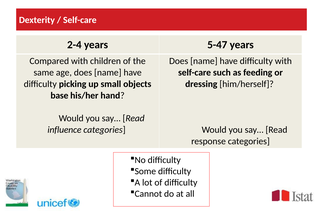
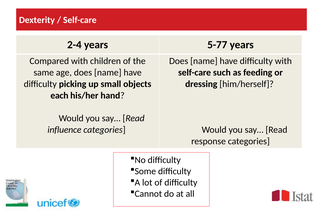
5-47: 5-47 -> 5-77
base: base -> each
